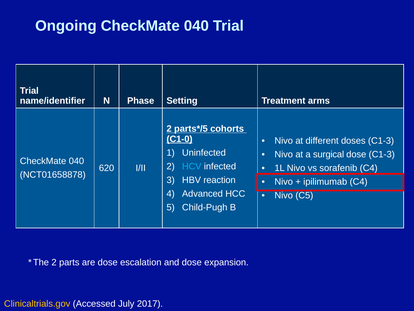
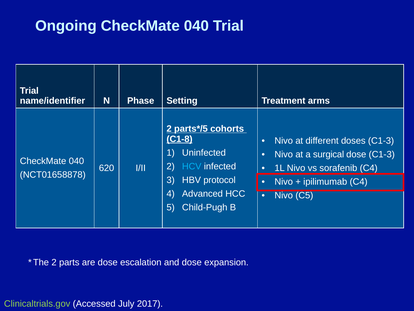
C1-0: C1-0 -> C1-8
reaction: reaction -> protocol
Clinicaltrials.gov colour: yellow -> light green
